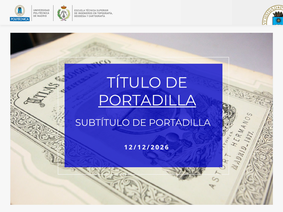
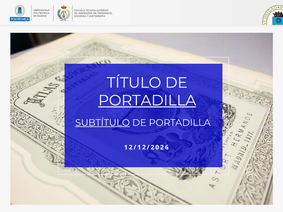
SUBTÍTULO underline: none -> present
